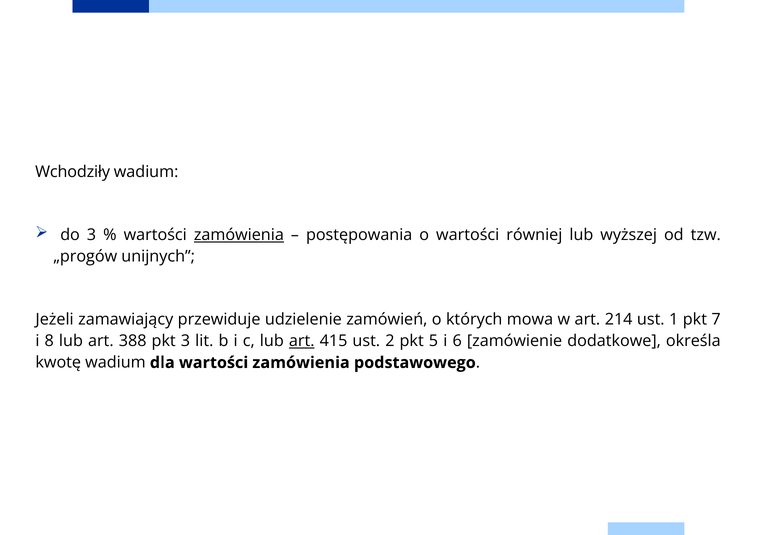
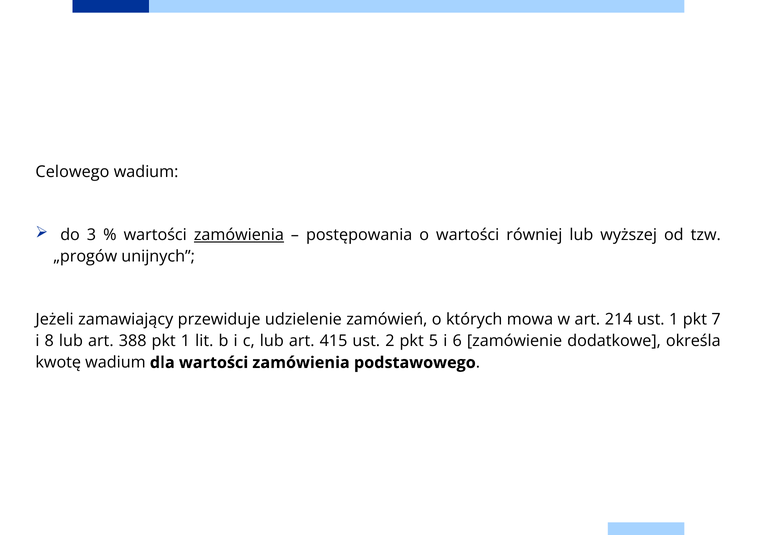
Wchodziły: Wchodziły -> Celowego
pkt 3: 3 -> 1
art at (302, 341) underline: present -> none
